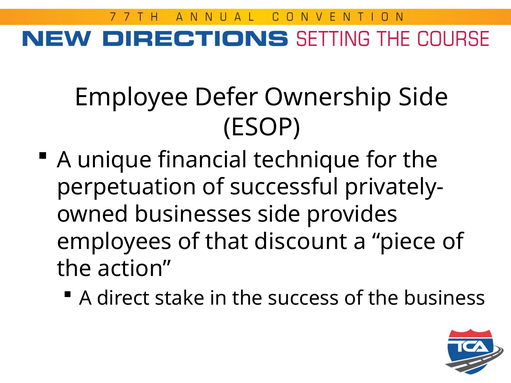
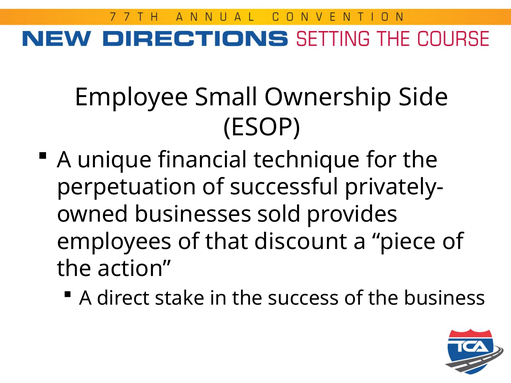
Defer: Defer -> Small
businesses side: side -> sold
